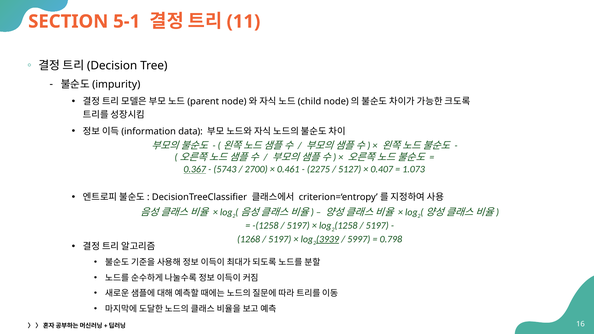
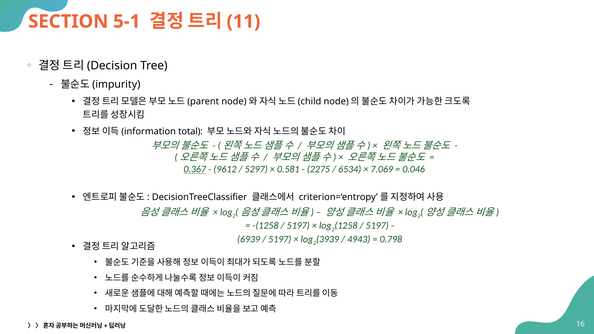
data: data -> total
5743: 5743 -> 9612
2700: 2700 -> 5297
0.461: 0.461 -> 0.581
5127: 5127 -> 6534
0.407: 0.407 -> 7.069
1.073: 1.073 -> 0.046
1268: 1268 -> 6939
3939 underline: present -> none
5997: 5997 -> 4943
